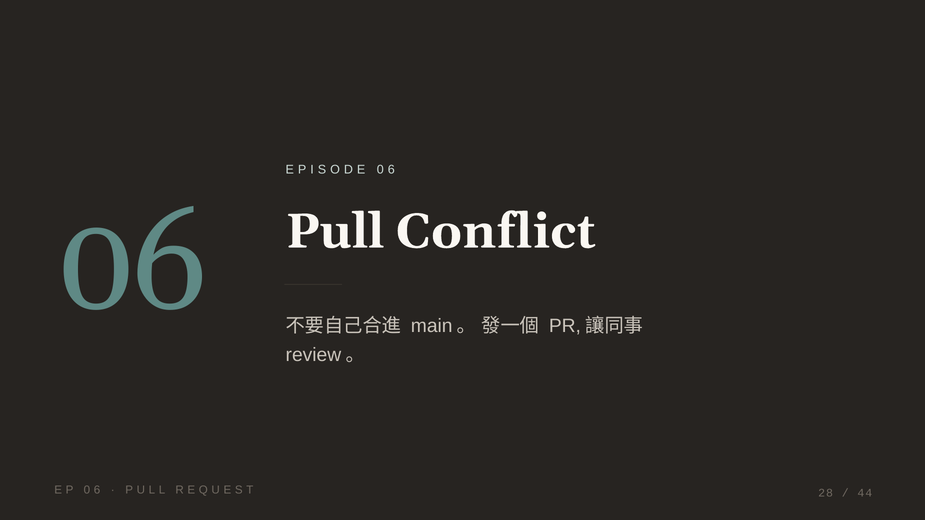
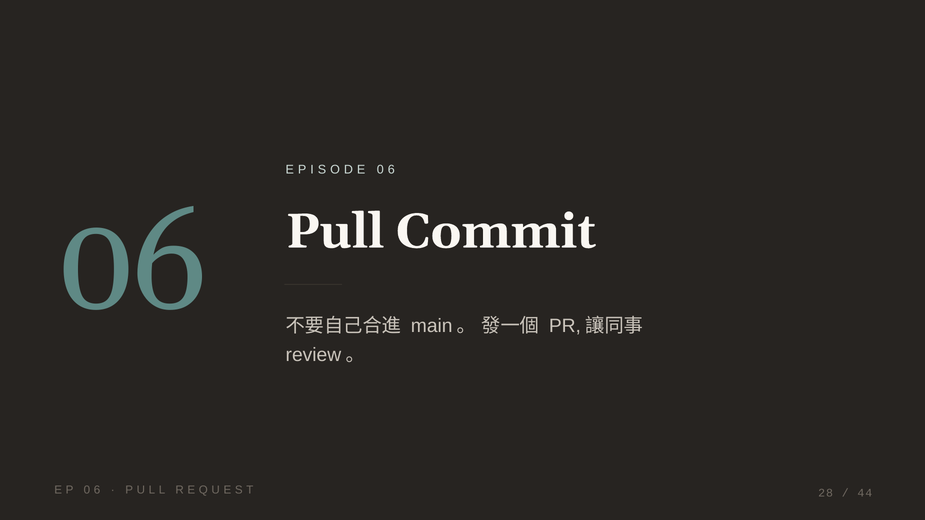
Conflict: Conflict -> Commit
